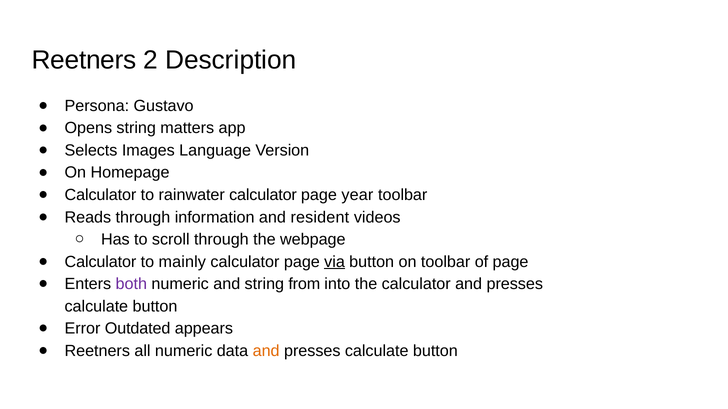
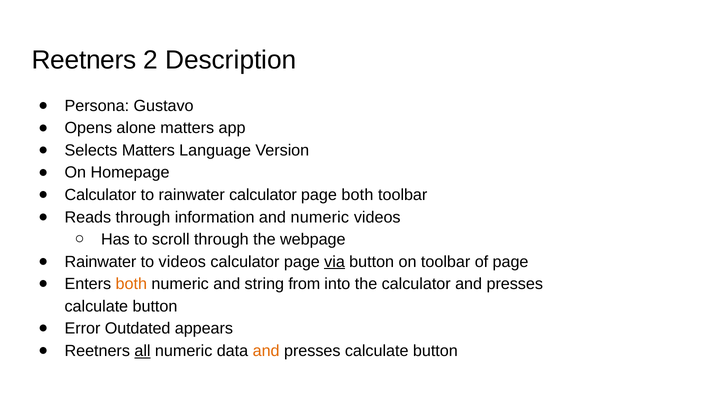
Opens string: string -> alone
Selects Images: Images -> Matters
page year: year -> both
and resident: resident -> numeric
Calculator at (100, 262): Calculator -> Rainwater
to mainly: mainly -> videos
both at (131, 284) colour: purple -> orange
all underline: none -> present
